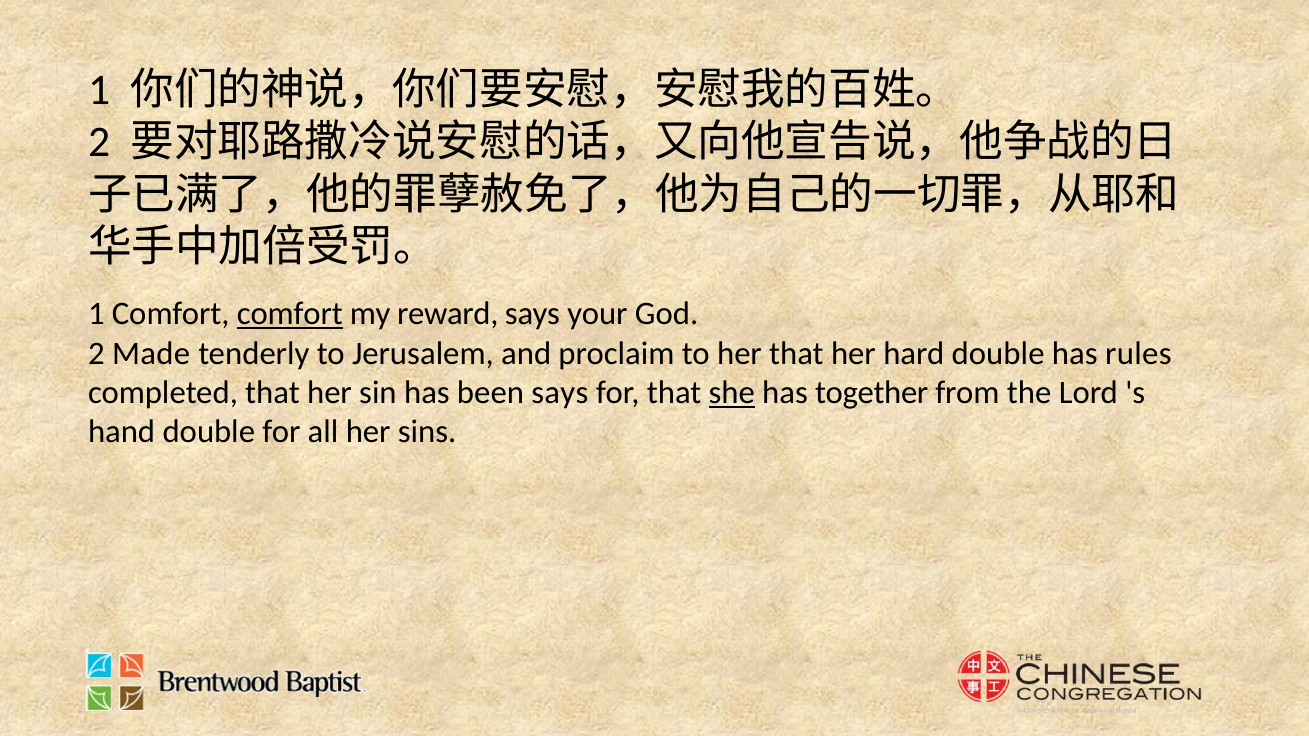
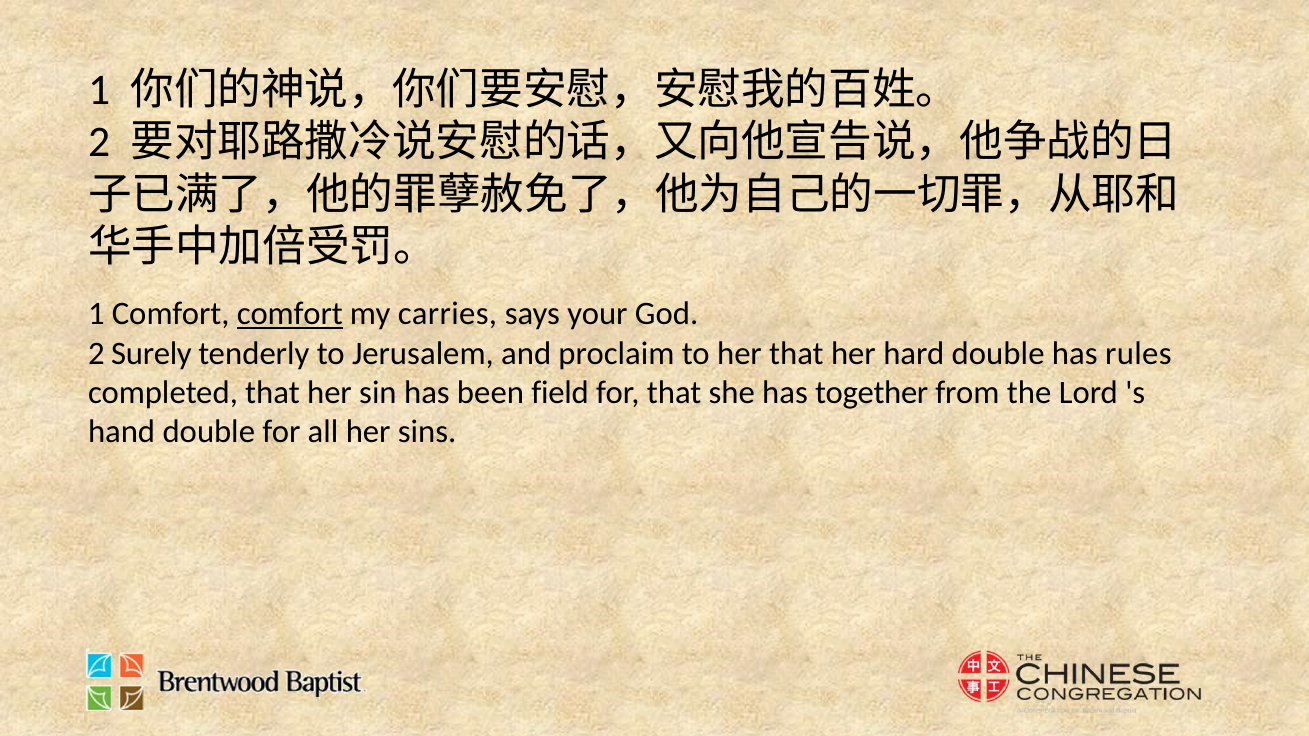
reward: reward -> carries
Made: Made -> Surely
been says: says -> field
she underline: present -> none
